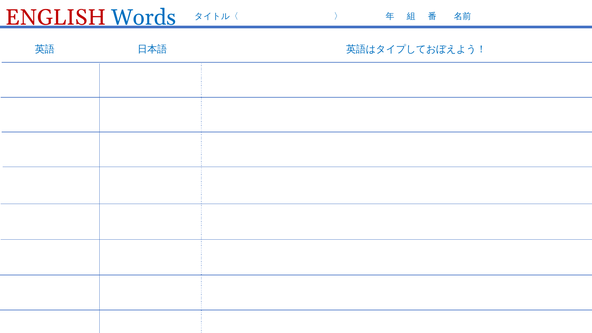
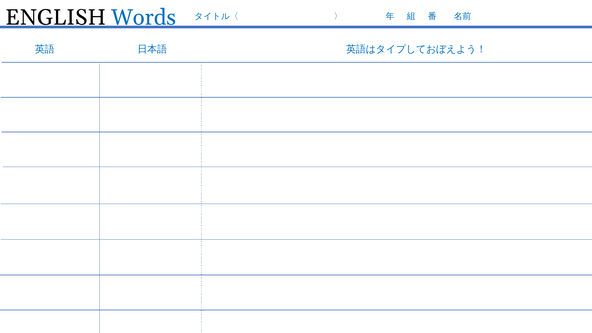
ENGLISH colour: red -> black
